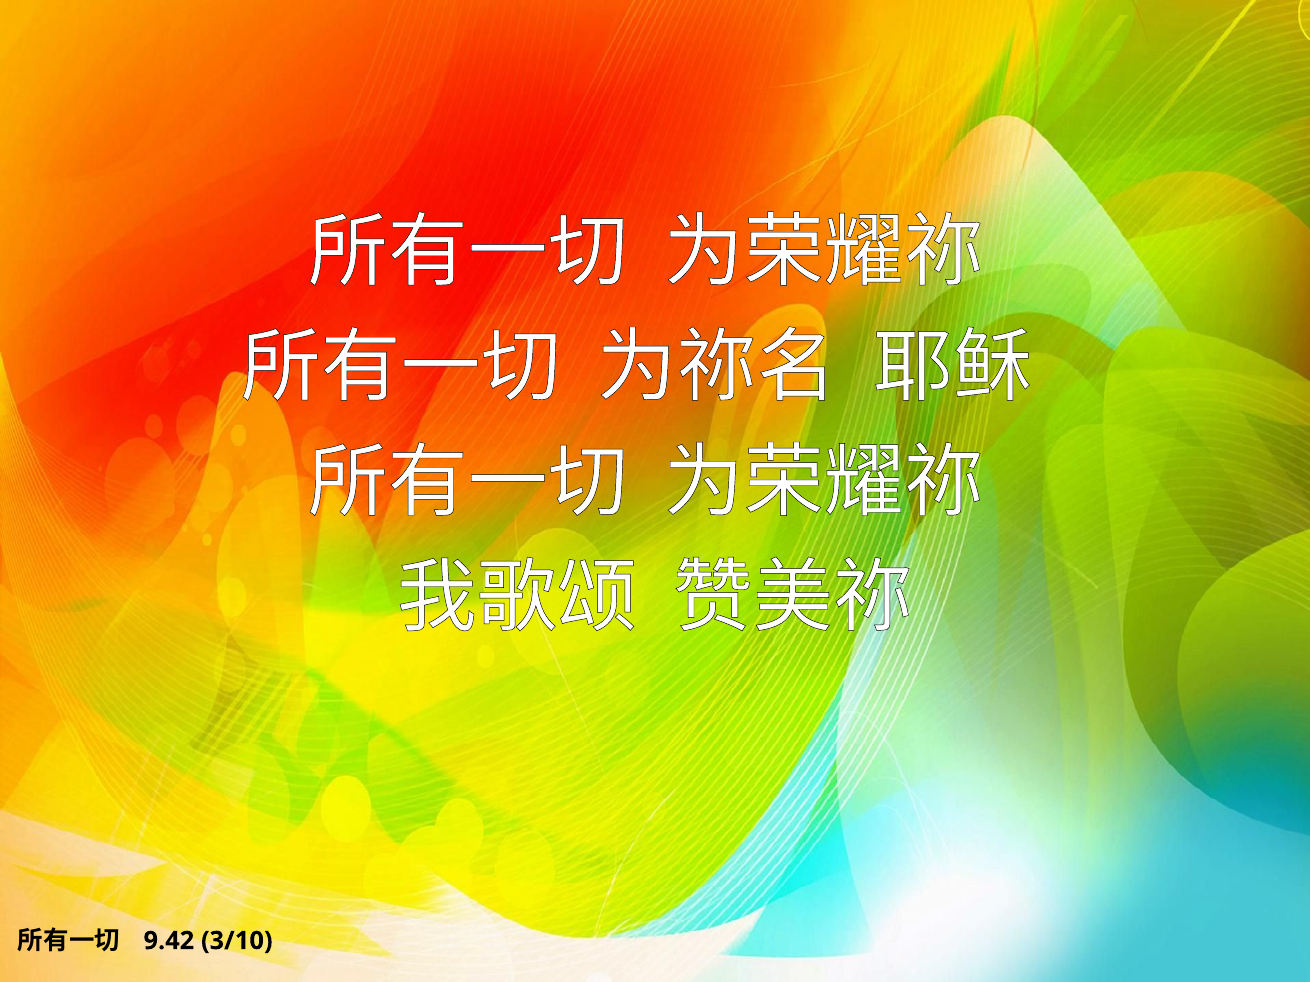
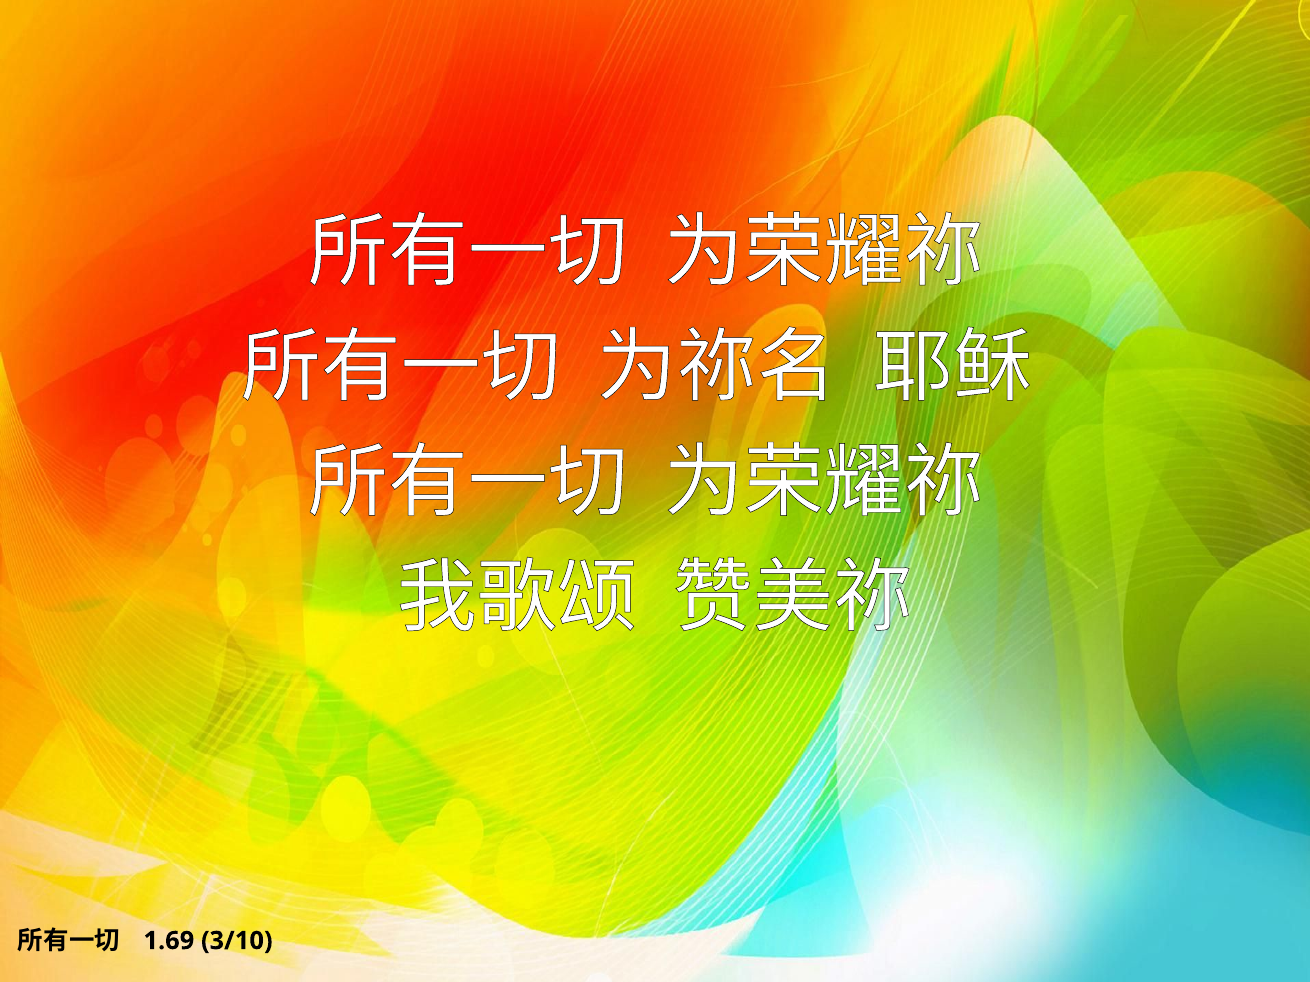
9.42: 9.42 -> 1.69
